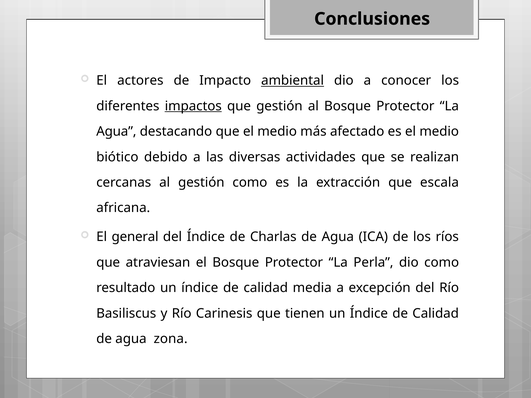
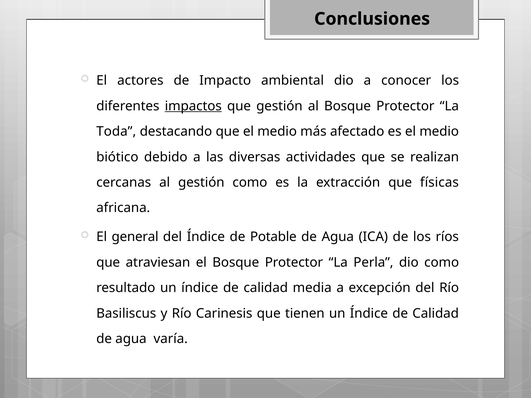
ambiental underline: present -> none
Agua at (116, 132): Agua -> Toda
escala: escala -> físicas
Charlas: Charlas -> Potable
zona: zona -> varía
